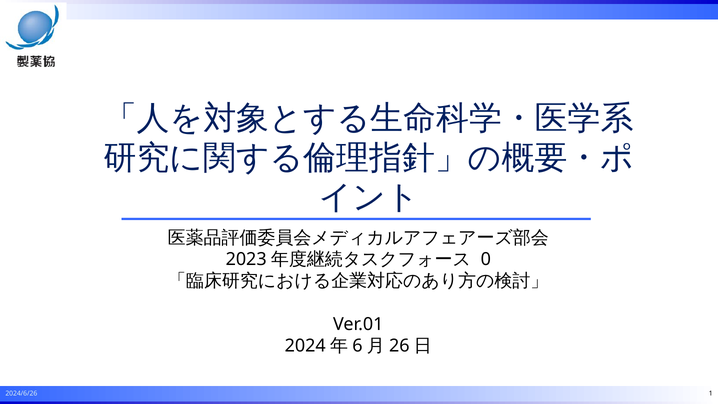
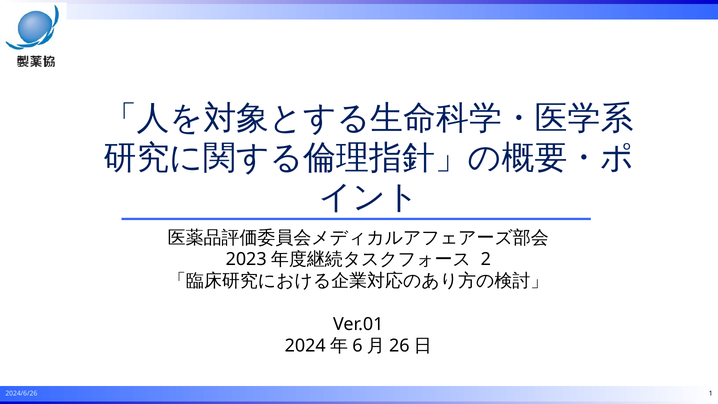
0: 0 -> 2
